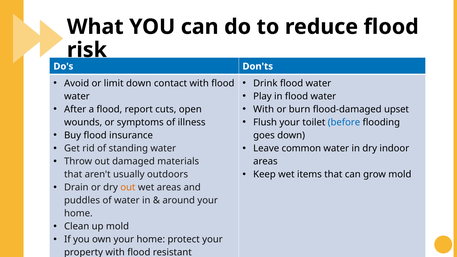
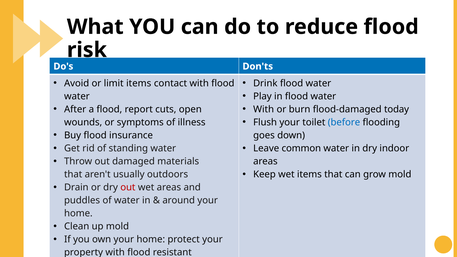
limit down: down -> items
upset: upset -> today
out at (128, 187) colour: orange -> red
